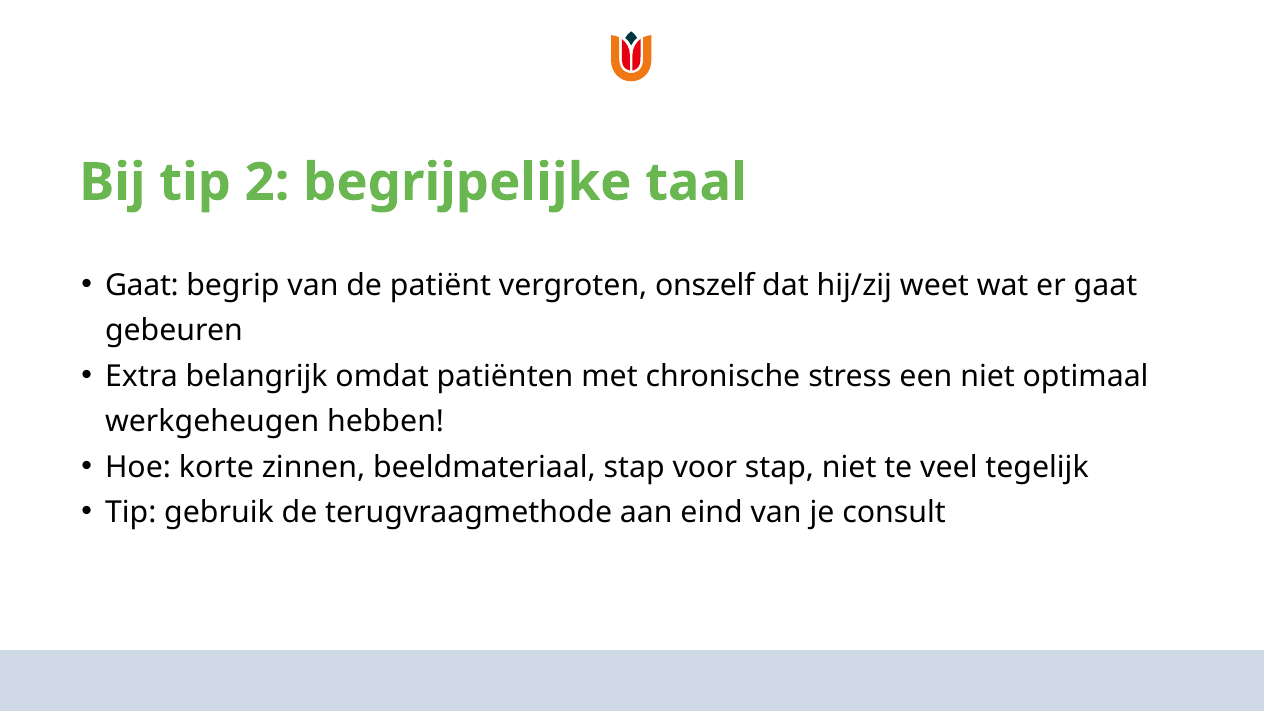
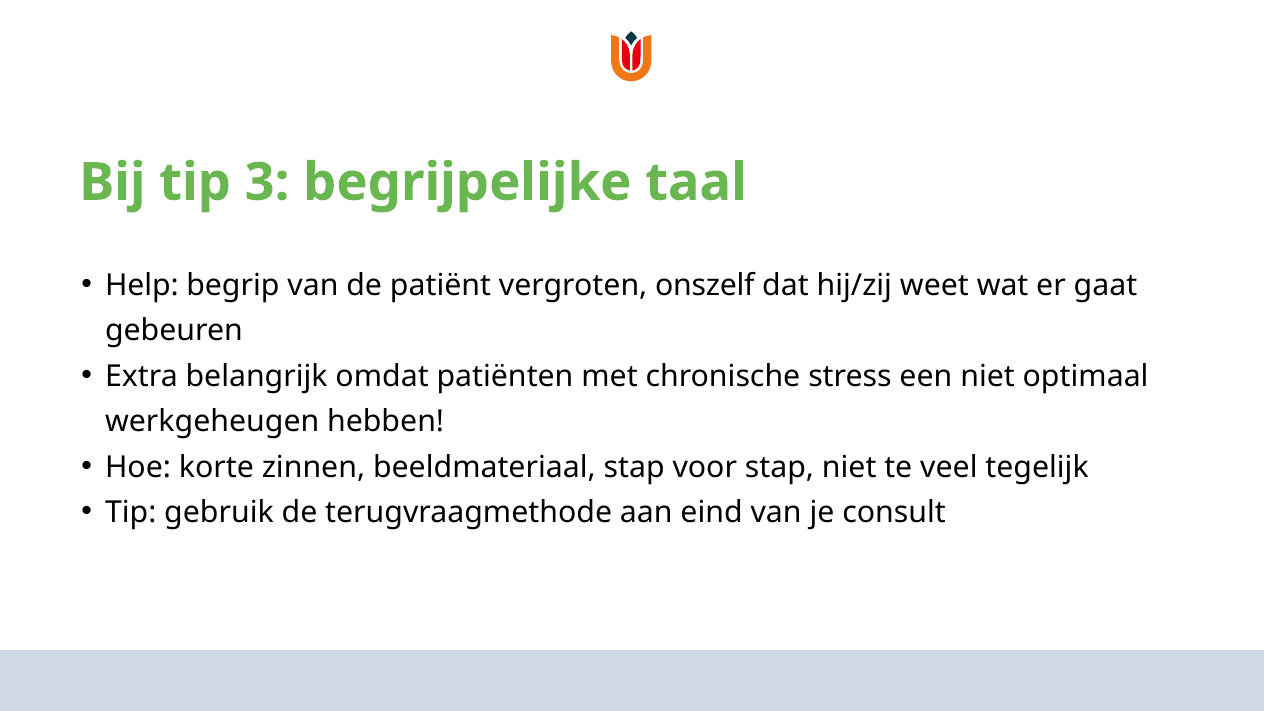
2: 2 -> 3
Gaat at (142, 285): Gaat -> Help
